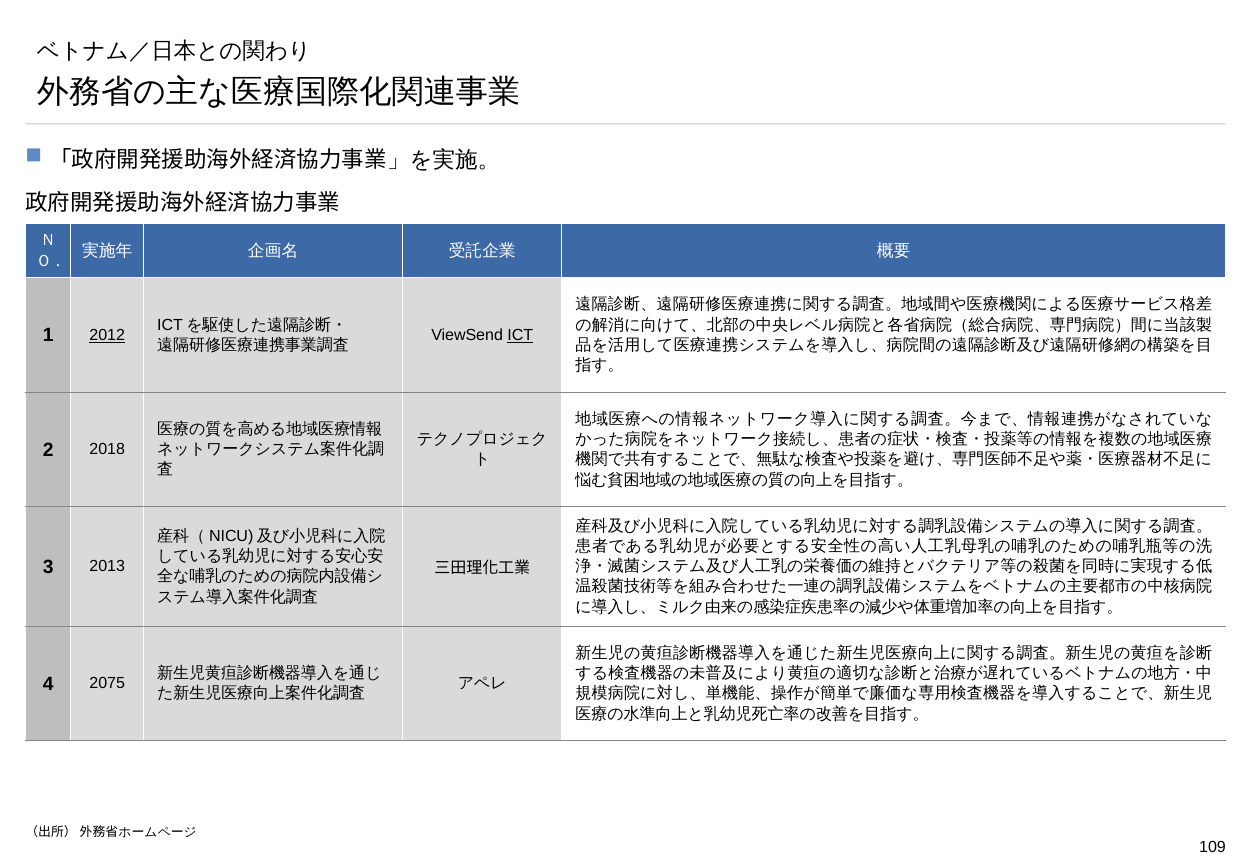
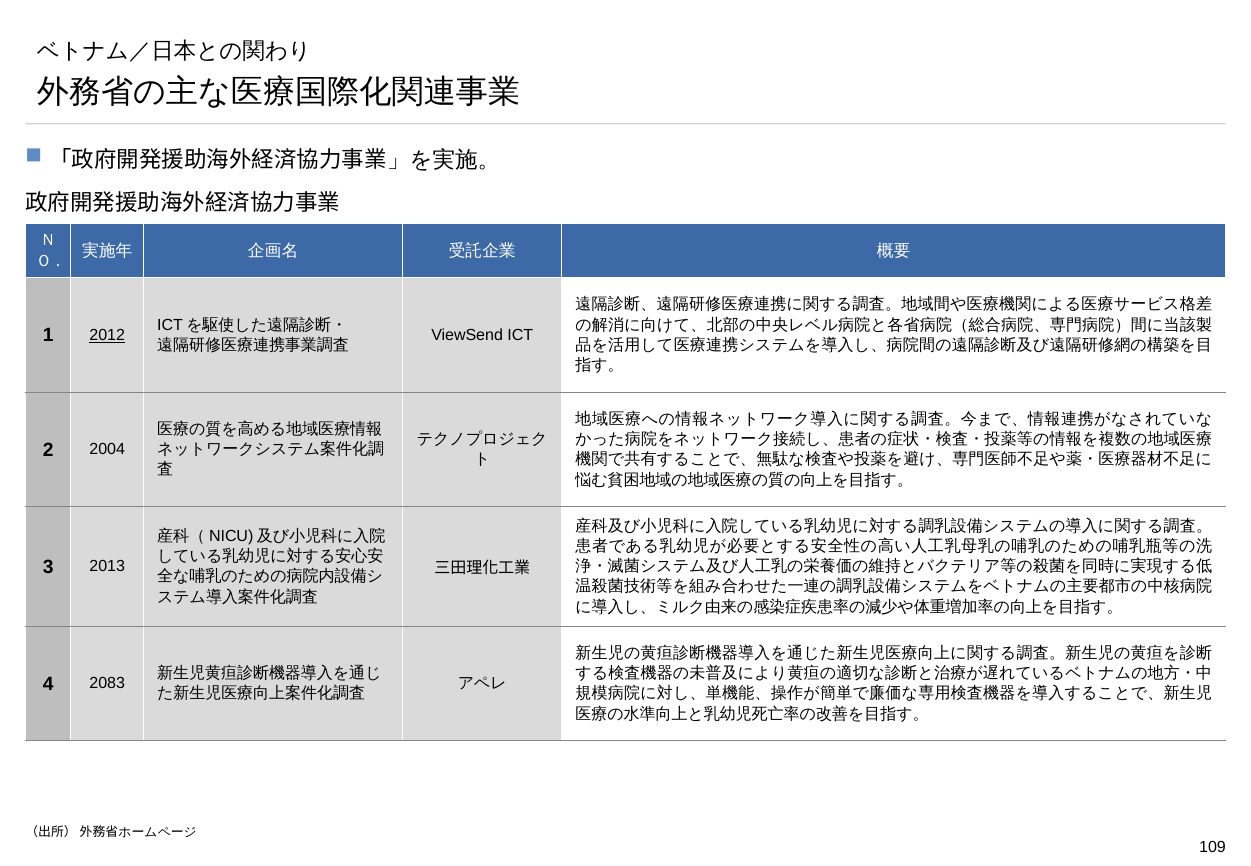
ICT underline: present -> none
2018: 2018 -> 2004
2075: 2075 -> 2083
